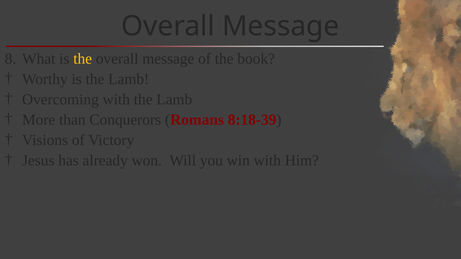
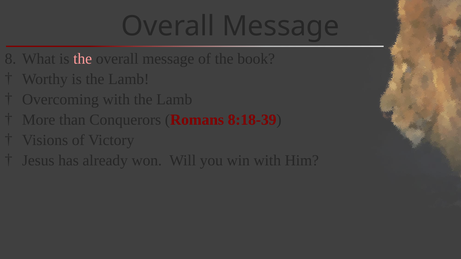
the at (83, 59) colour: yellow -> pink
